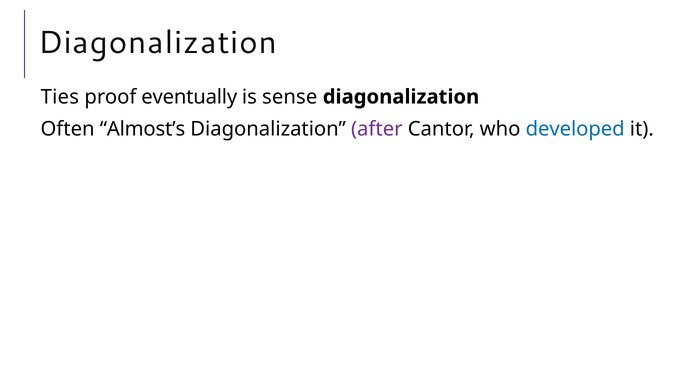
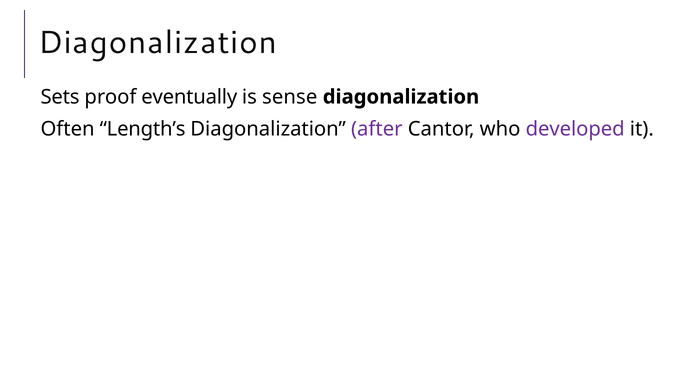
Ties: Ties -> Sets
Almost’s: Almost’s -> Length’s
developed colour: blue -> purple
